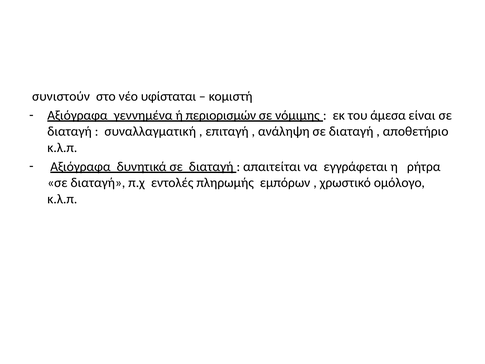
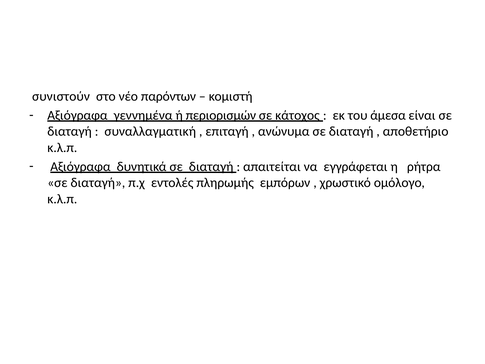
υφίσταται: υφίσταται -> παρόντων
νόμιμης: νόμιμης -> κάτοχος
ανάληψη: ανάληψη -> ανώνυμα
